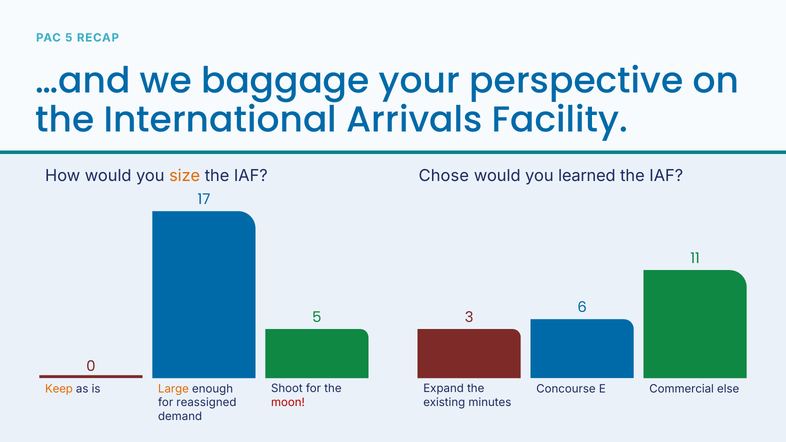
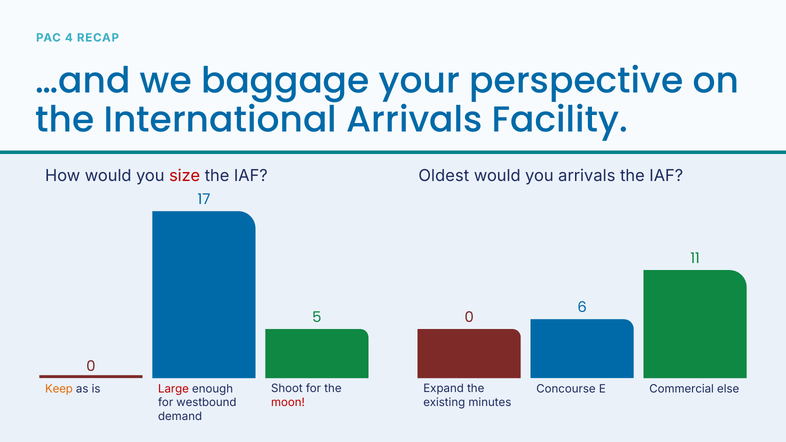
PAC 5: 5 -> 4
size colour: orange -> red
Chose: Chose -> Oldest
you learned: learned -> arrivals
5 3: 3 -> 0
Large colour: orange -> red
reassigned: reassigned -> westbound
